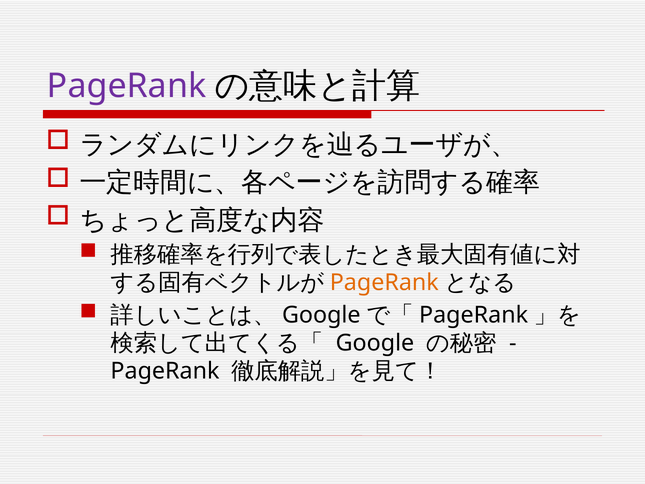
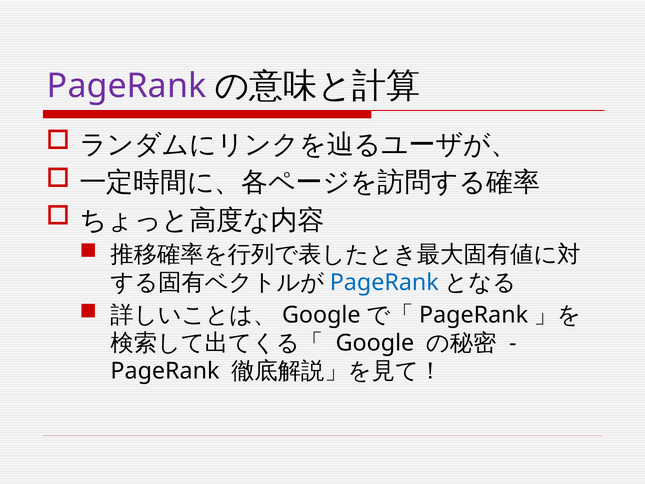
PageRank at (384, 283) colour: orange -> blue
